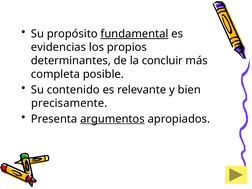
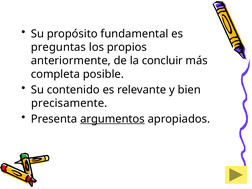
fundamental underline: present -> none
evidencias: evidencias -> preguntas
determinantes: determinantes -> anteriormente
